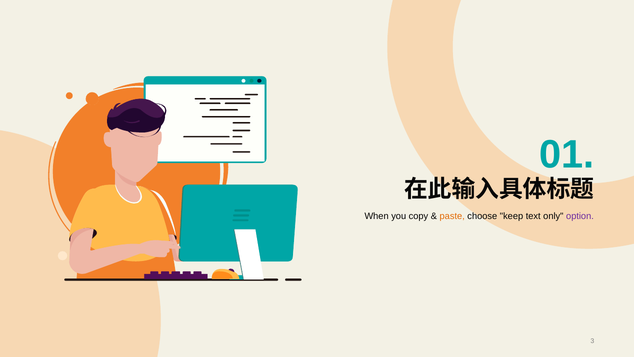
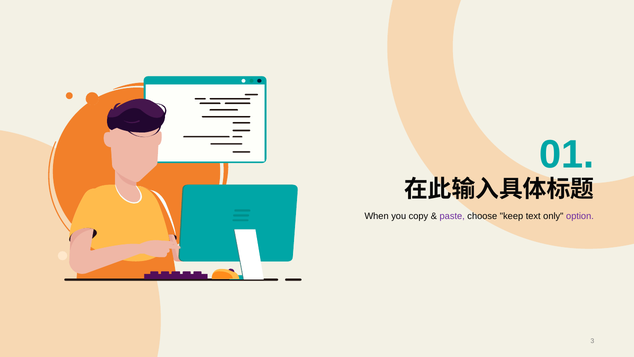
paste colour: orange -> purple
